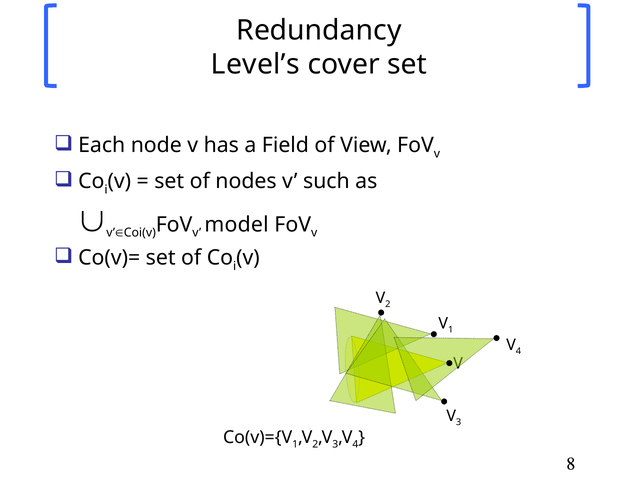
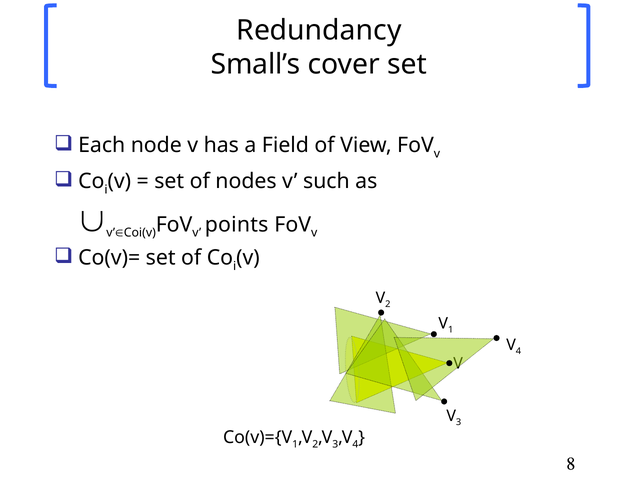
Level’s: Level’s -> Small’s
model: model -> points
